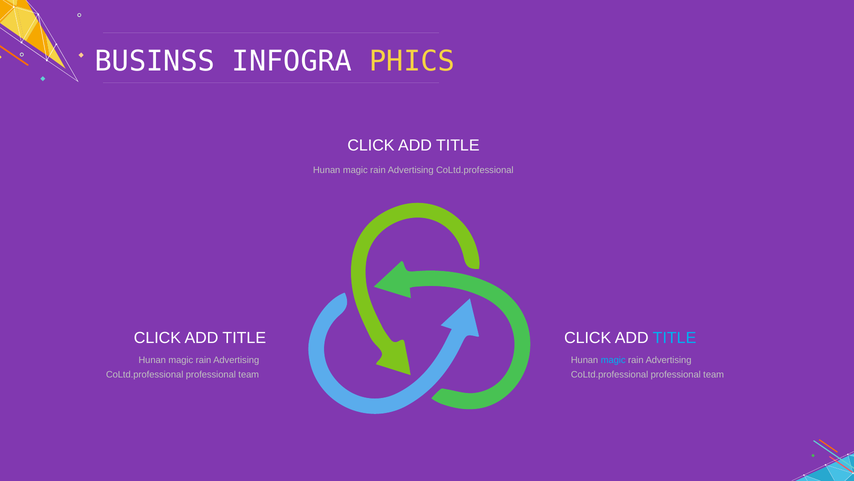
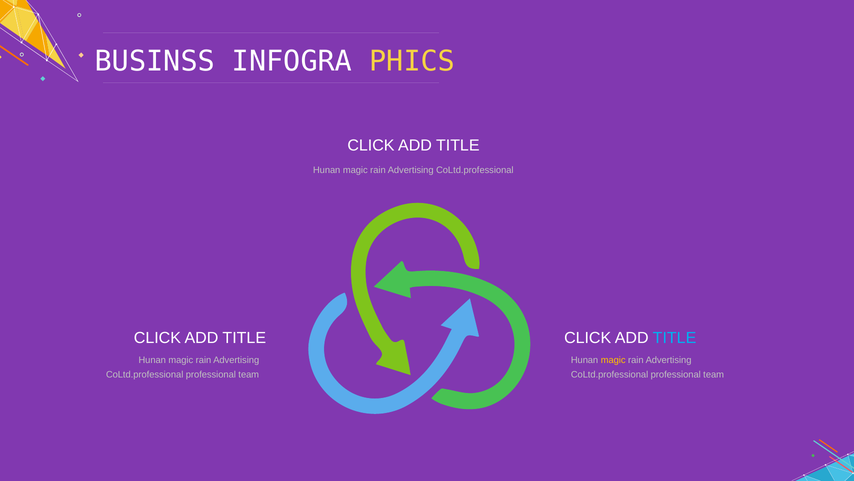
magic at (613, 360) colour: light blue -> yellow
